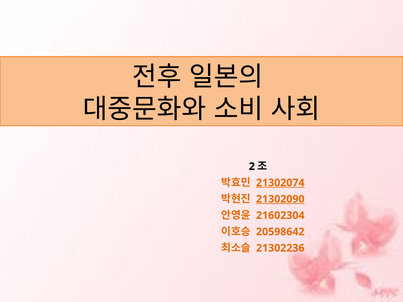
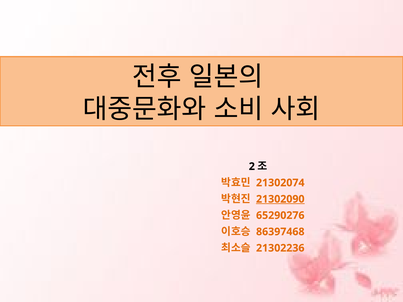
21302074 underline: present -> none
21602304: 21602304 -> 65290276
20598642: 20598642 -> 86397468
